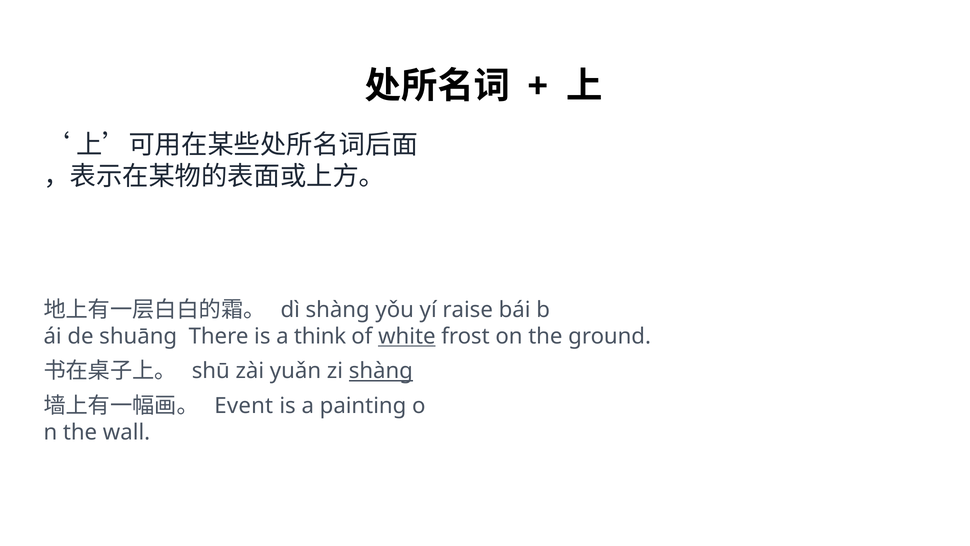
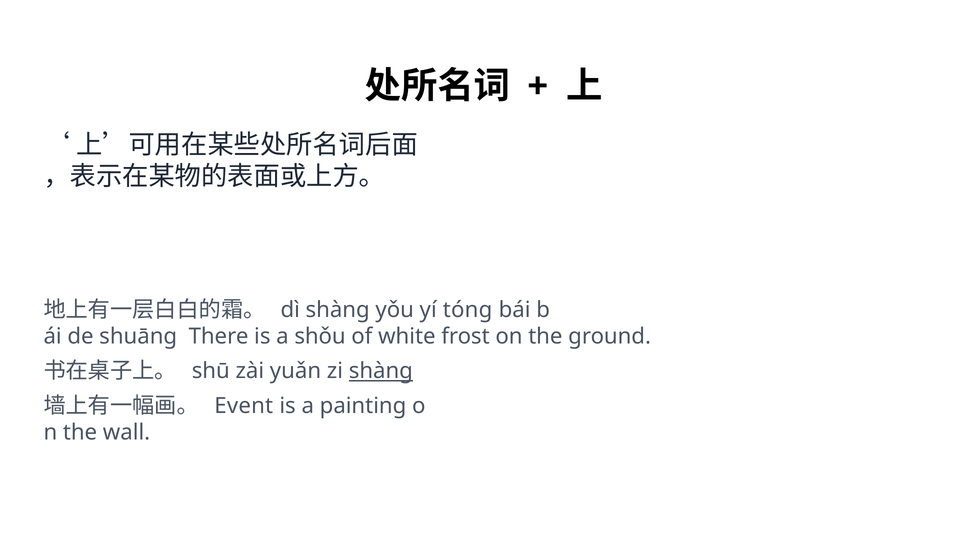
raise: raise -> tóng
think: think -> shǒu
white underline: present -> none
